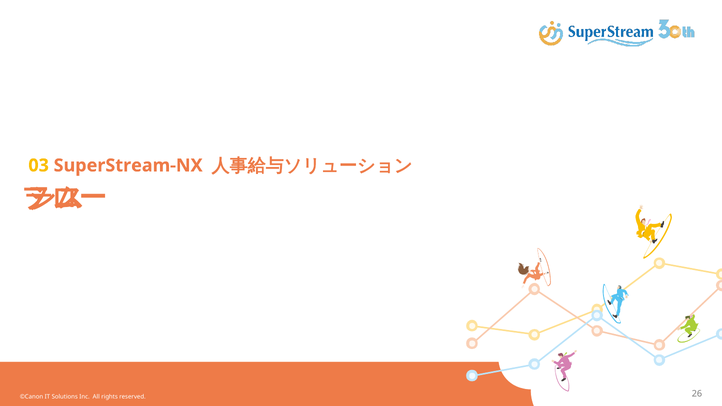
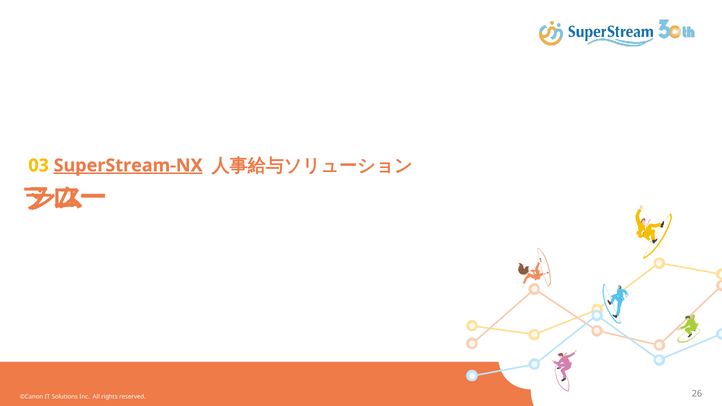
SuperStream-NX underline: none -> present
